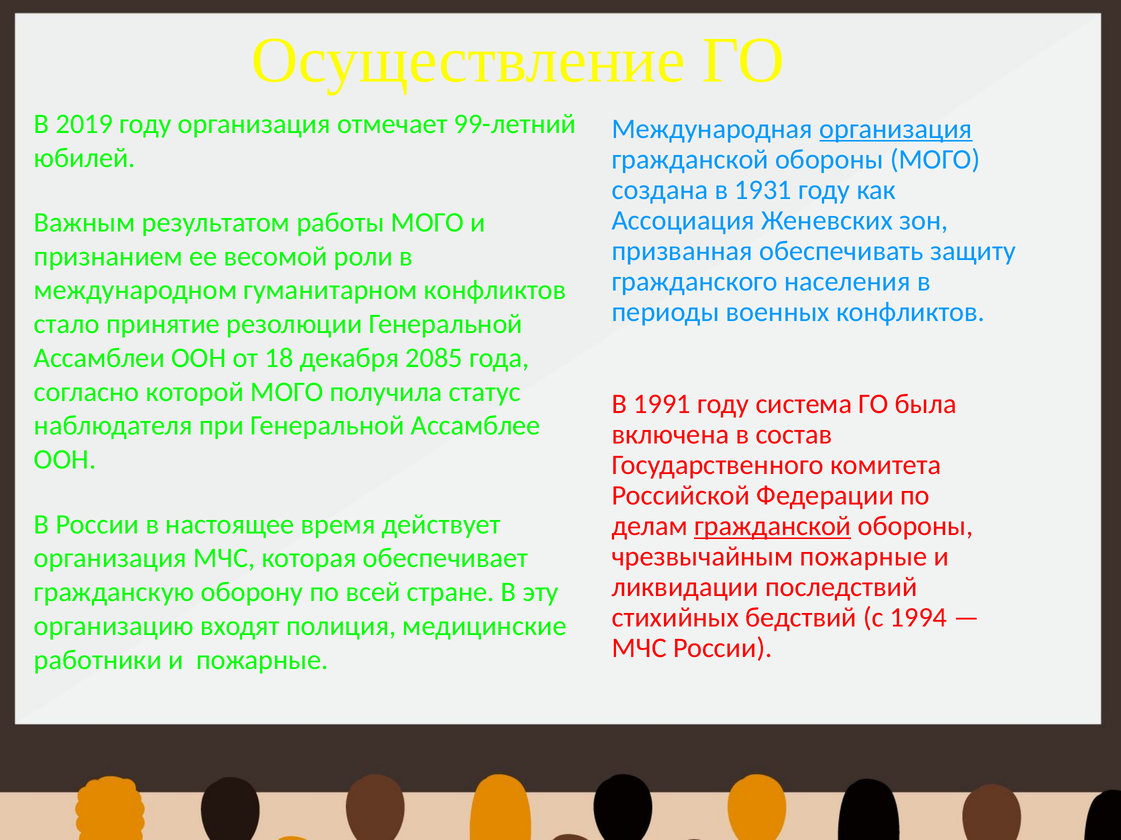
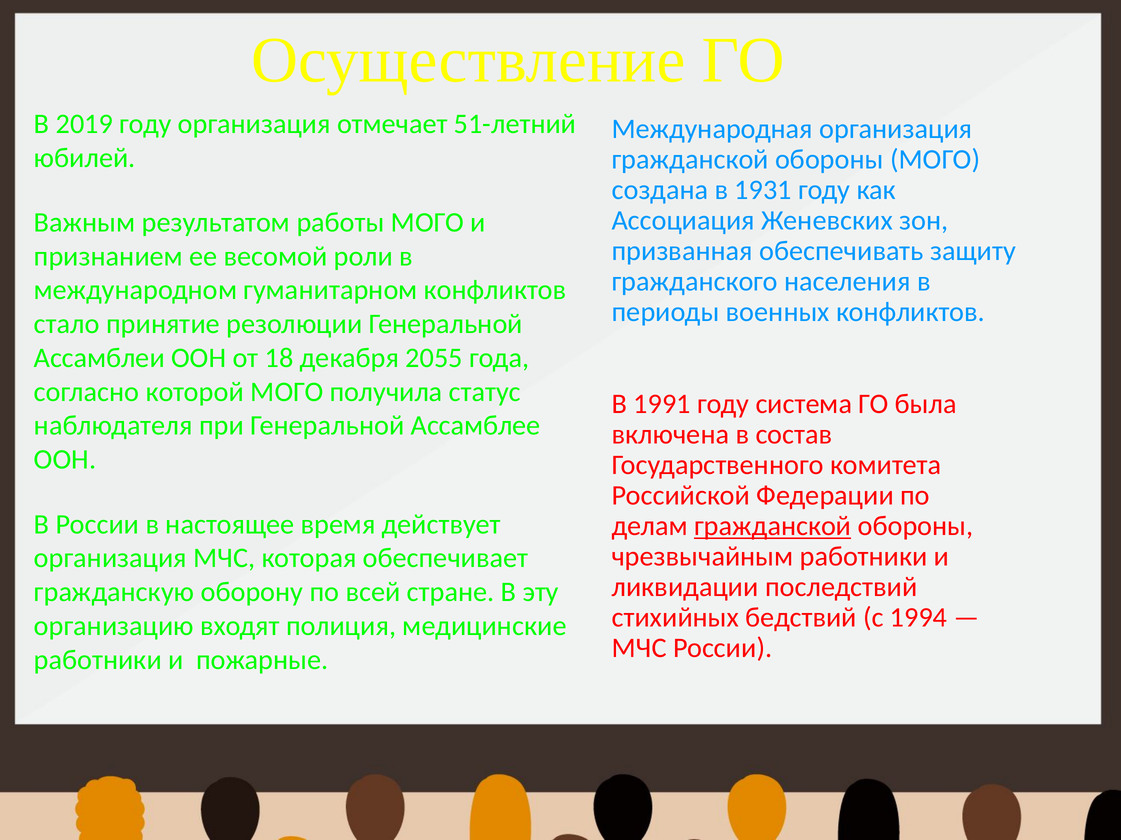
99-летний: 99-летний -> 51-летний
организация at (896, 129) underline: present -> none
2085: 2085 -> 2055
чрезвычайным пожарные: пожарные -> работники
